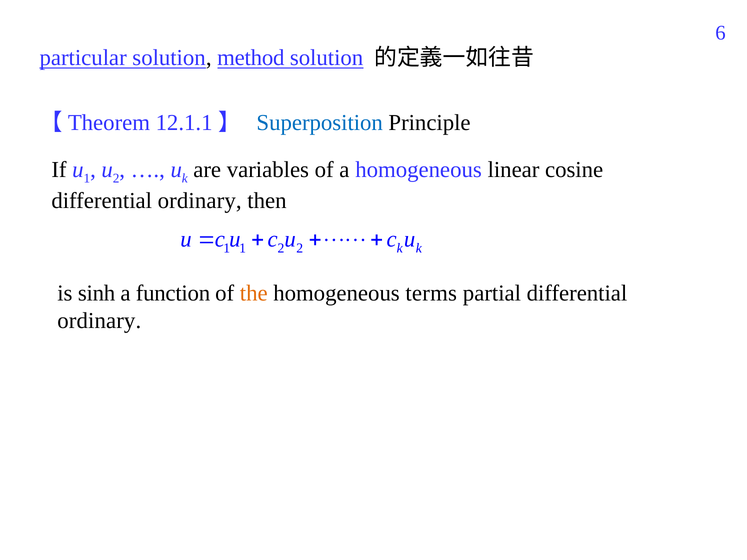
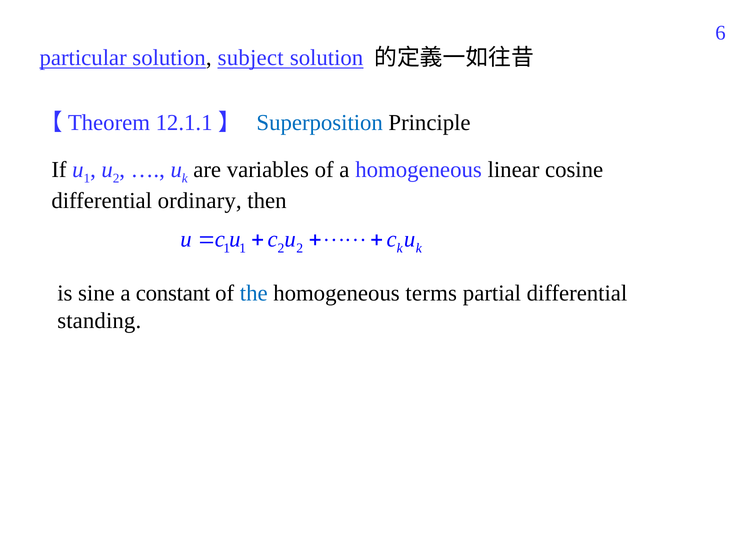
method: method -> subject
sinh: sinh -> sine
function: function -> constant
the colour: orange -> blue
ordinary at (99, 321): ordinary -> standing
